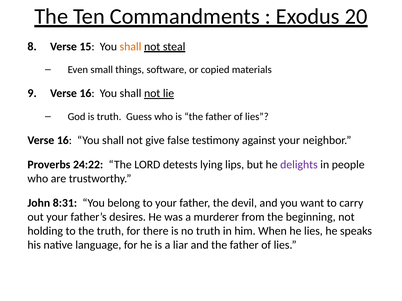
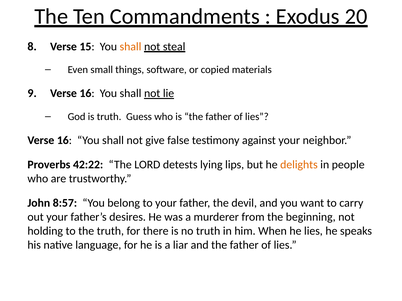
24:22: 24:22 -> 42:22
delights colour: purple -> orange
8:31: 8:31 -> 8:57
